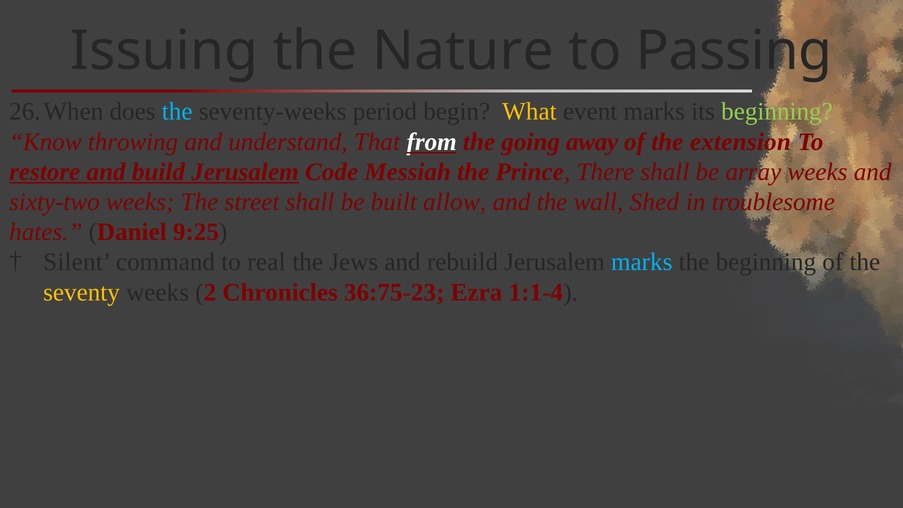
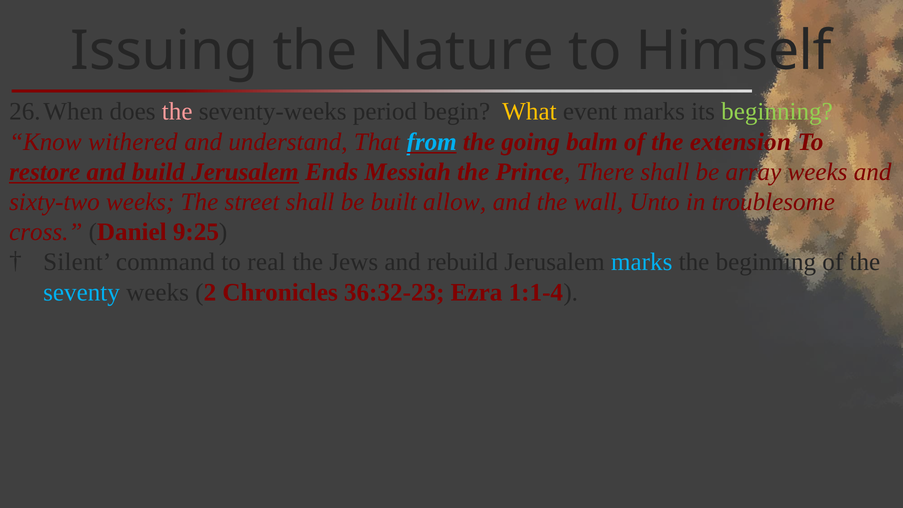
Passing: Passing -> Himself
the at (177, 112) colour: light blue -> pink
throwing: throwing -> withered
from colour: white -> light blue
away: away -> balm
Code: Code -> Ends
Shed: Shed -> Unto
hates: hates -> cross
seventy colour: yellow -> light blue
36:75-23: 36:75-23 -> 36:32-23
